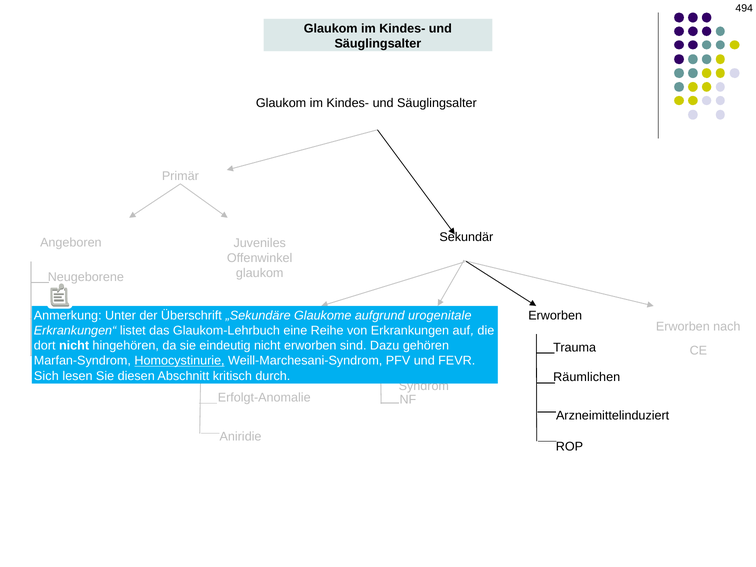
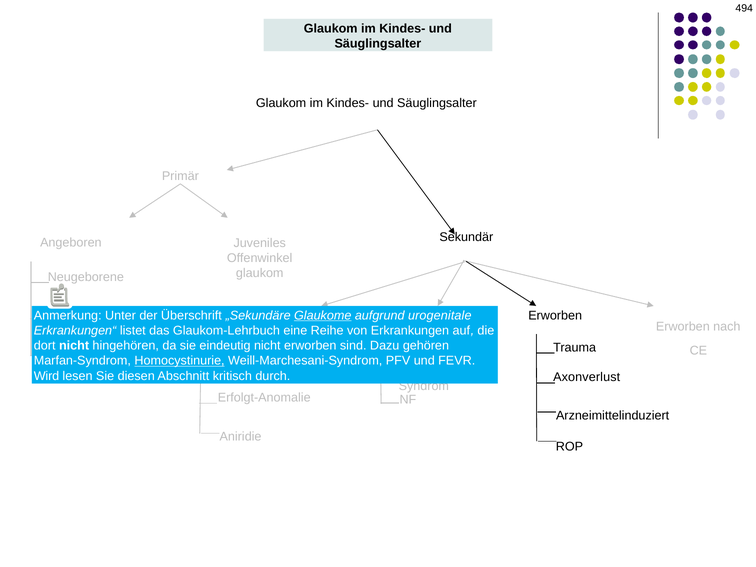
Glaukome underline: none -> present
Sich: Sich -> Wird
Räumlichen: Räumlichen -> Axonverlust
